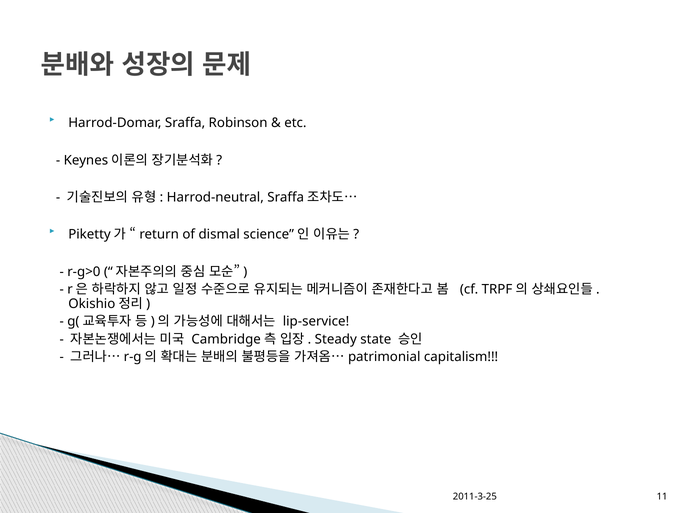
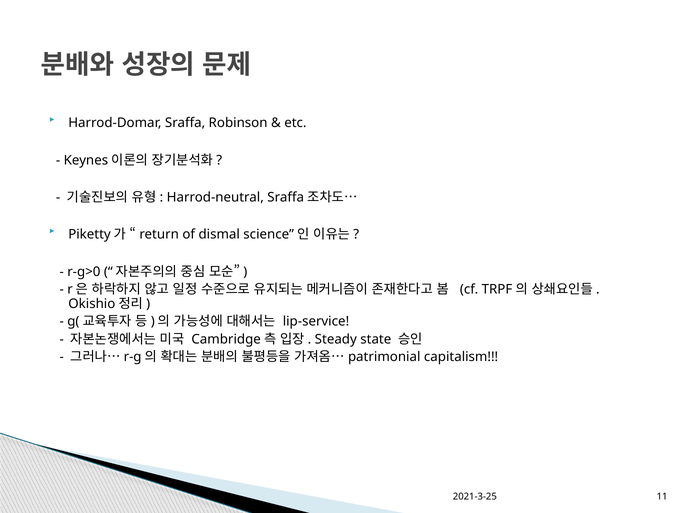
2011-3-25: 2011-3-25 -> 2021-3-25
